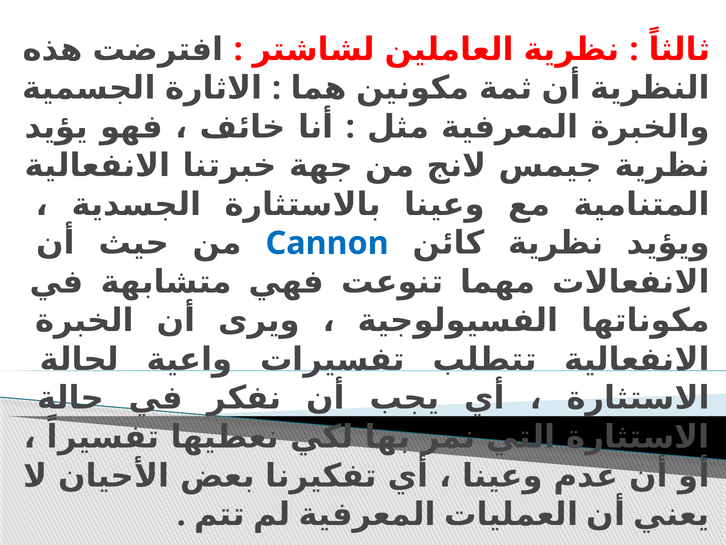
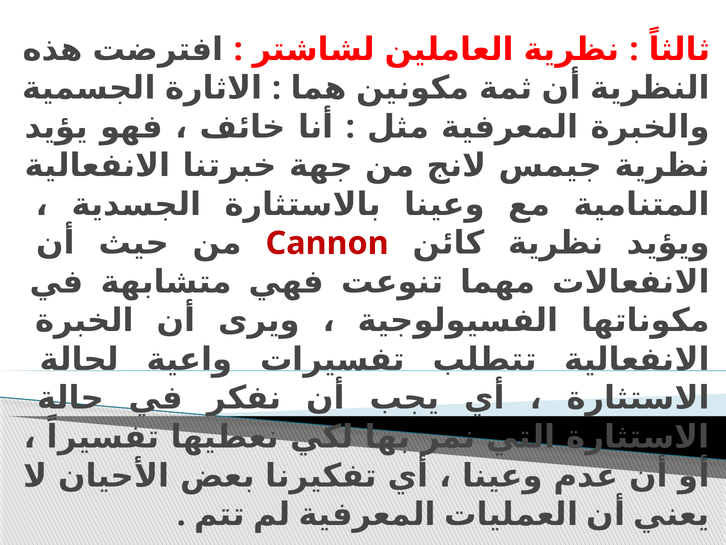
Cannon colour: blue -> red
